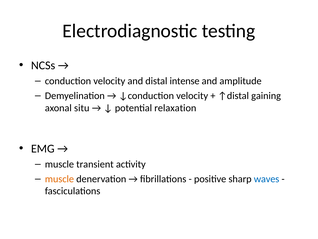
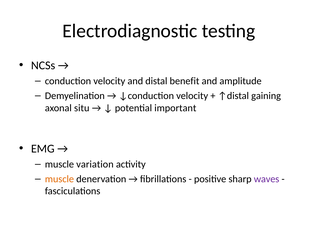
intense: intense -> benefit
relaxation: relaxation -> important
transient: transient -> variation
waves colour: blue -> purple
